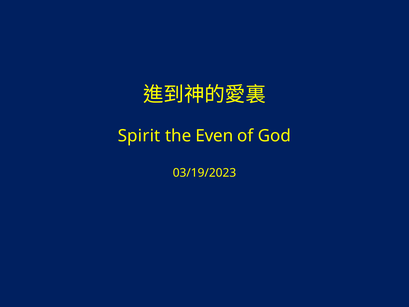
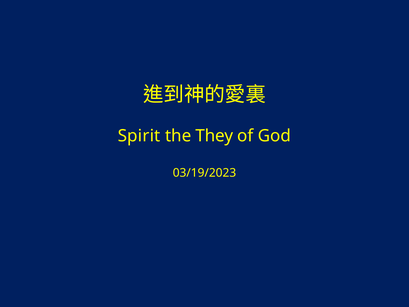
Even: Even -> They
